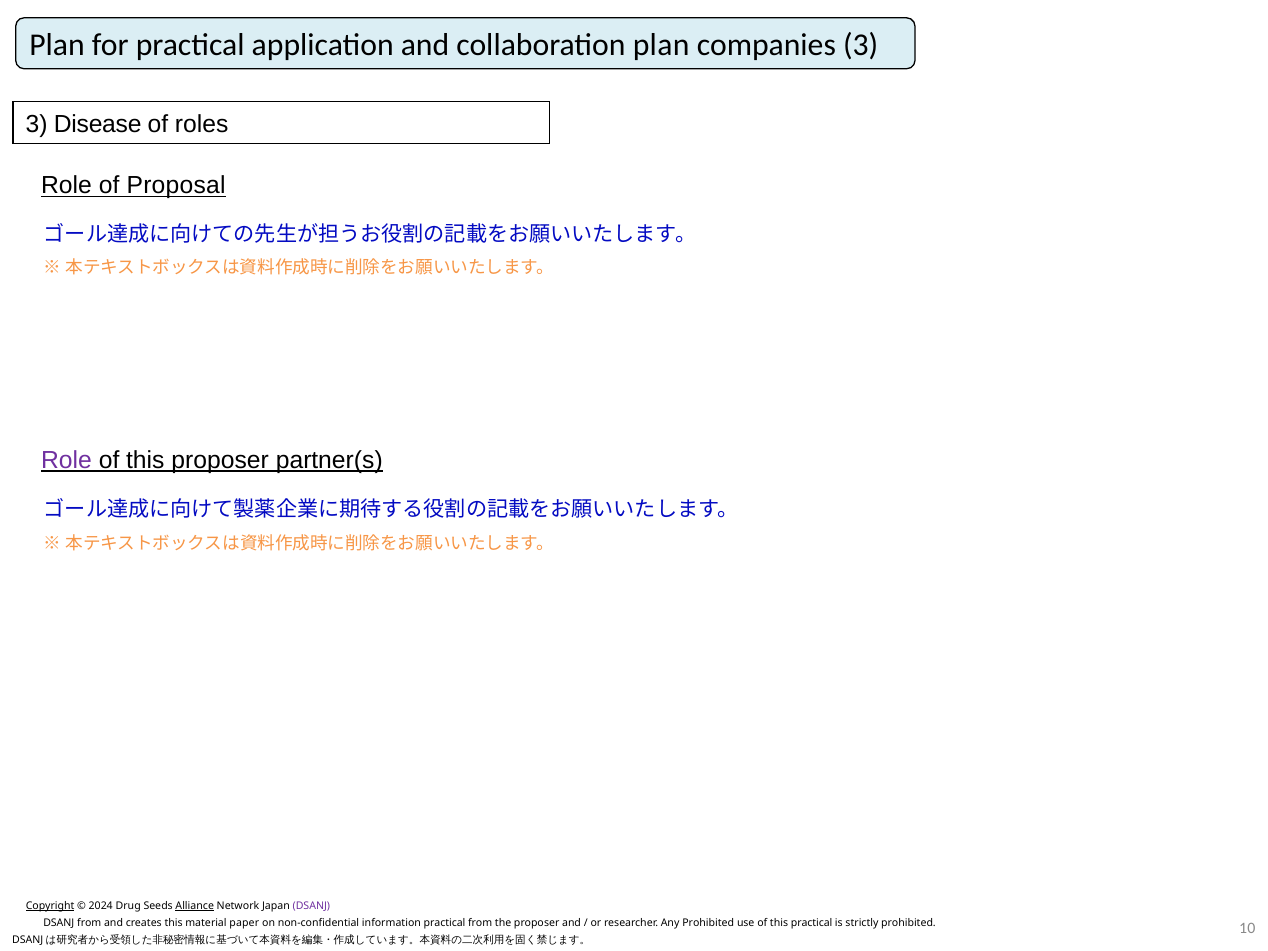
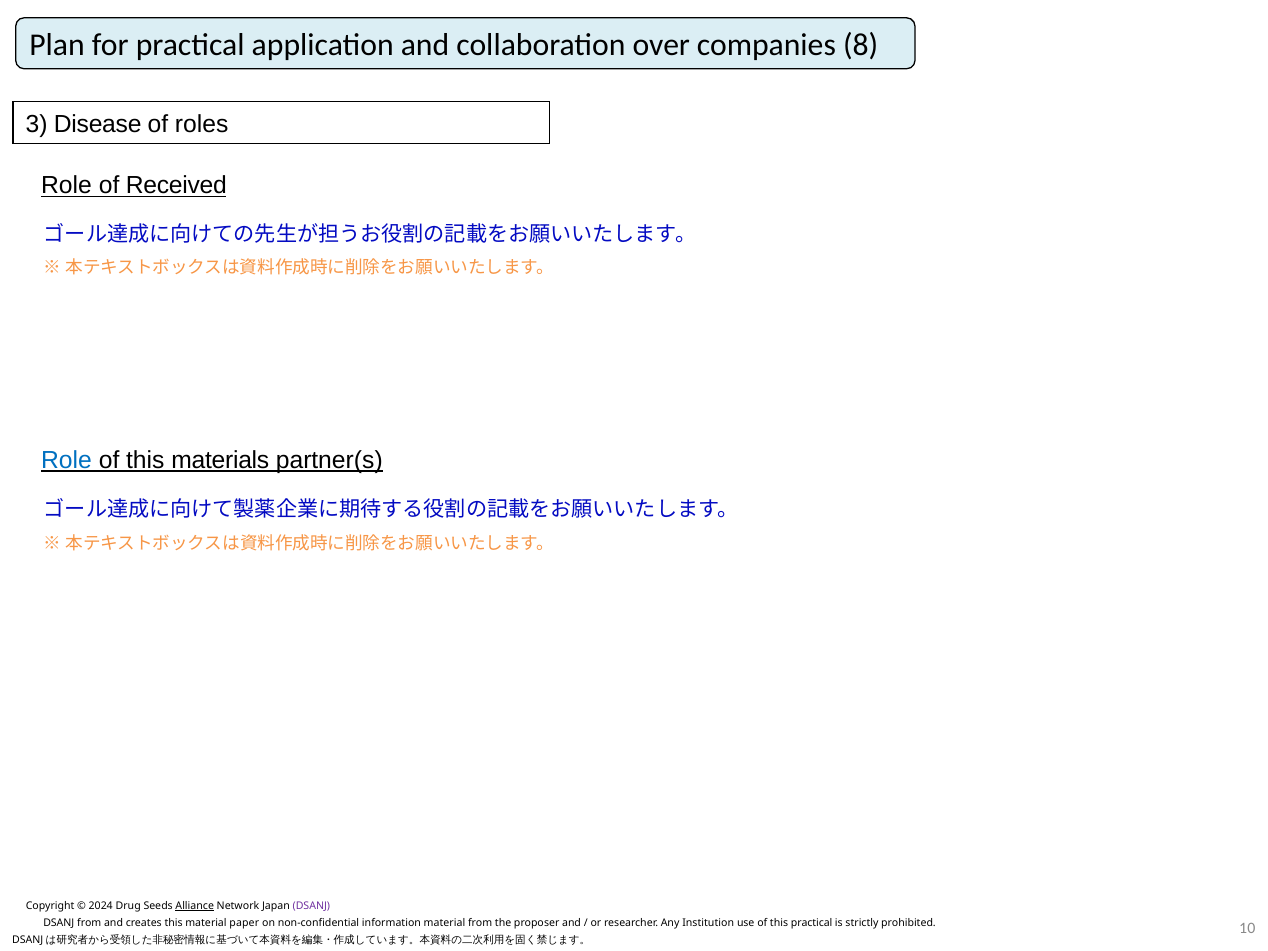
collaboration plan: plan -> over
companies 3: 3 -> 8
Proposal: Proposal -> Received
Role at (67, 460) colour: purple -> blue
this proposer: proposer -> materials
Copyright underline: present -> none
information practical: practical -> material
Any Prohibited: Prohibited -> Institution
